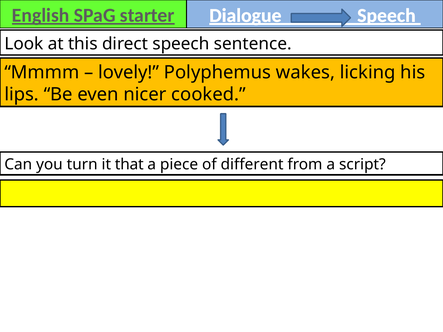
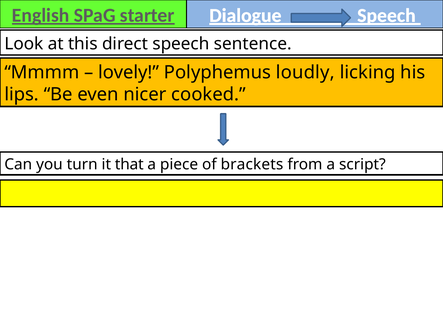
wakes: wakes -> loudly
different: different -> brackets
